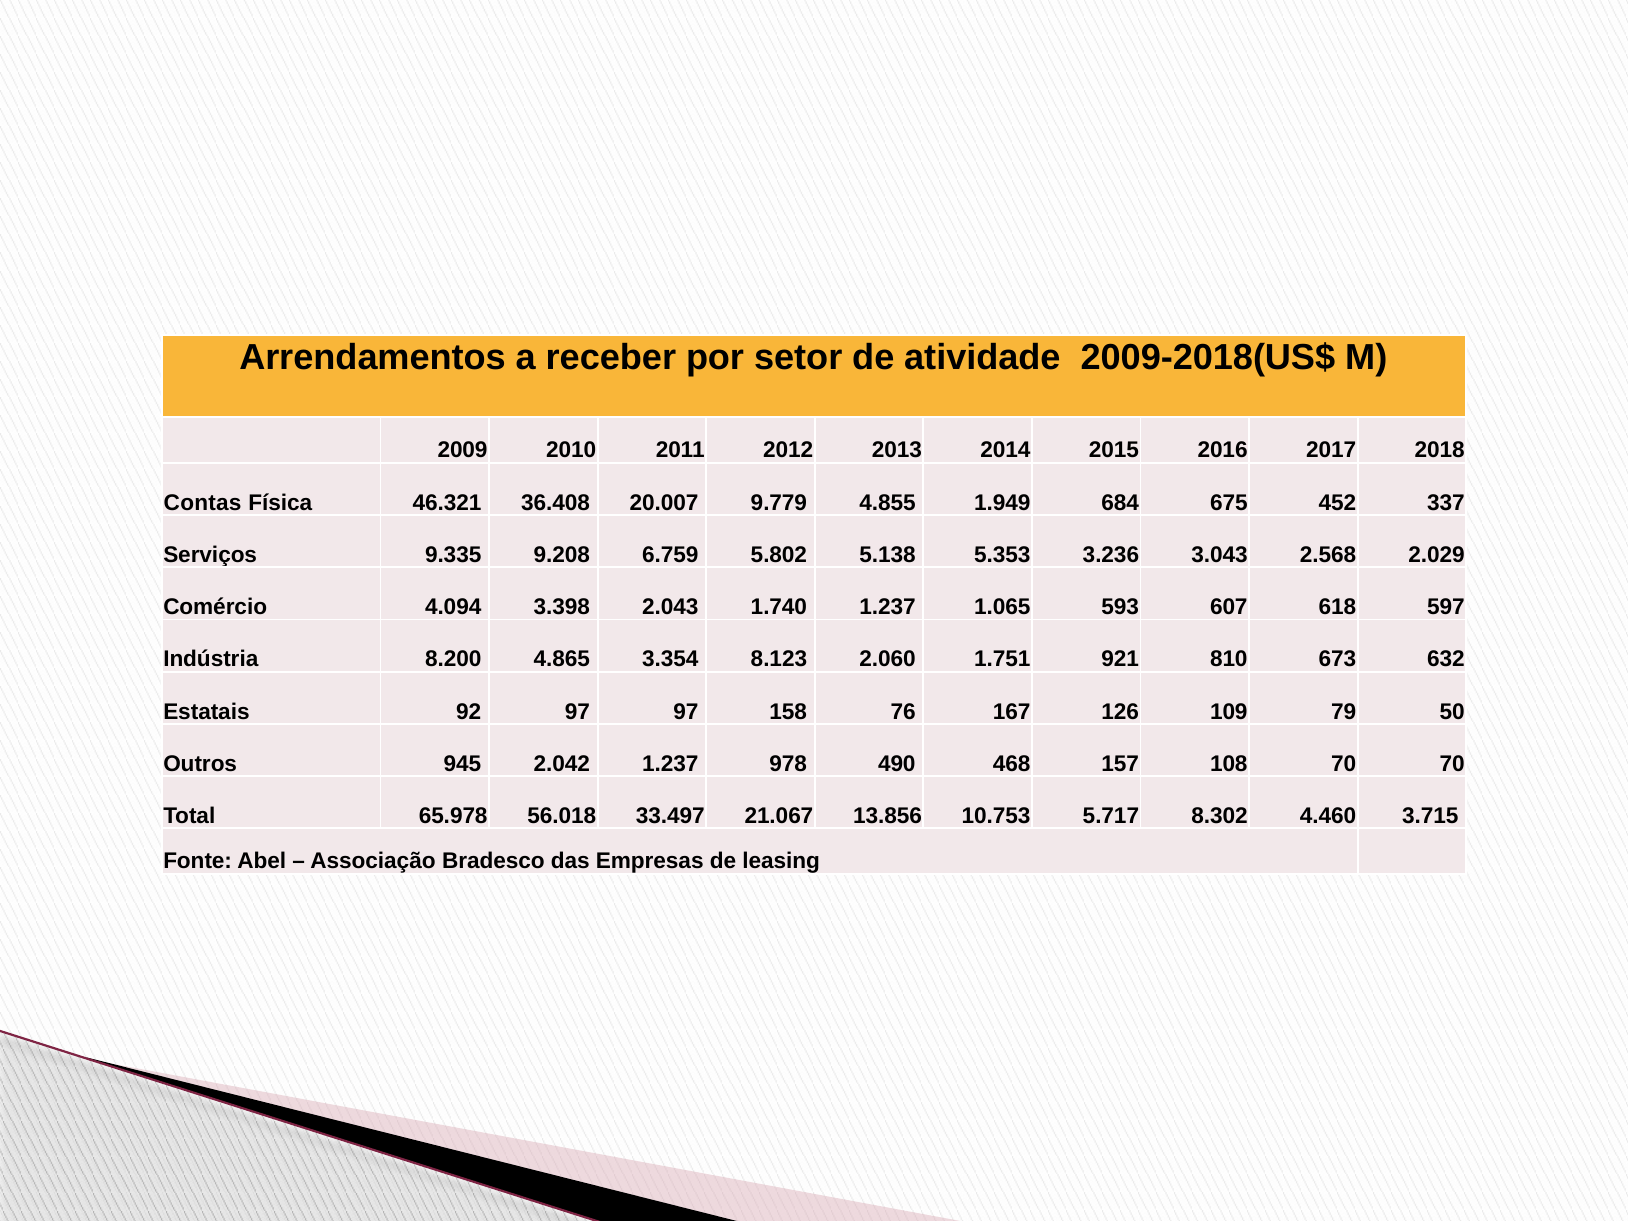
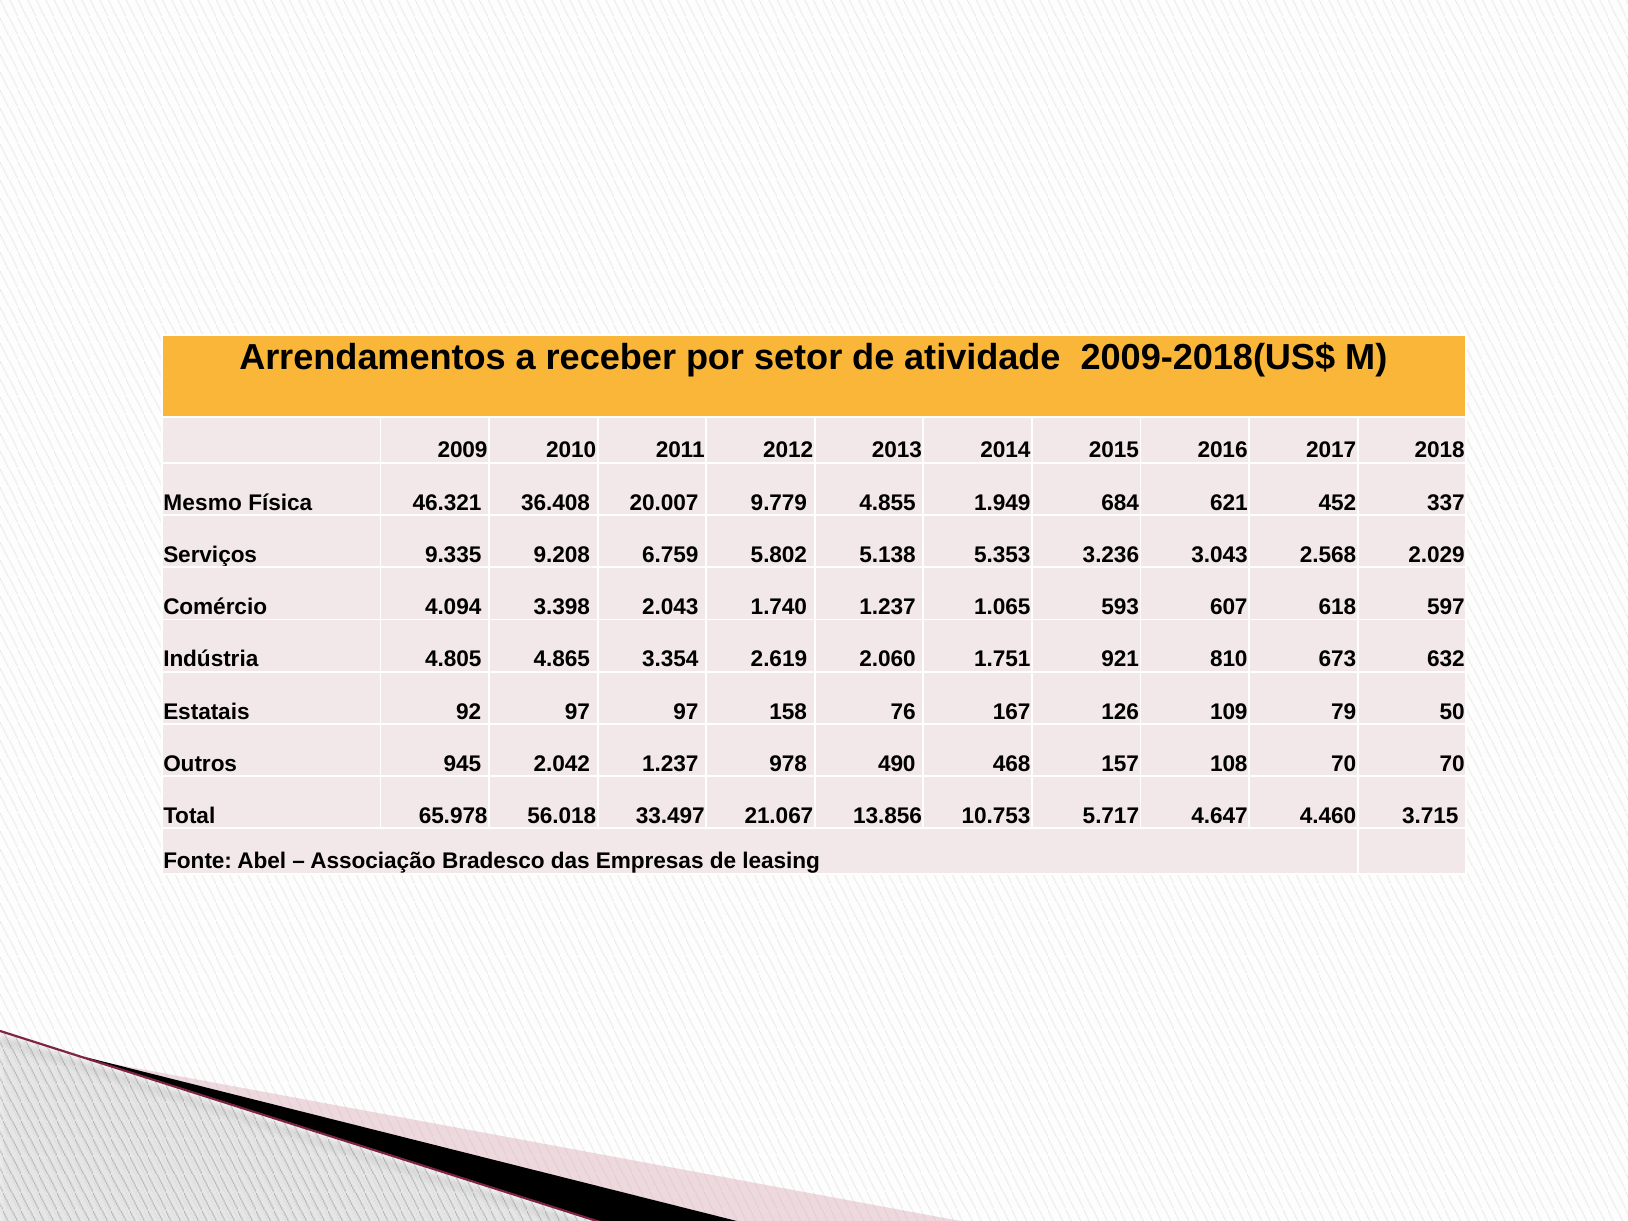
Contas: Contas -> Mesmo
675: 675 -> 621
8.200: 8.200 -> 4.805
8.123: 8.123 -> 2.619
8.302: 8.302 -> 4.647
